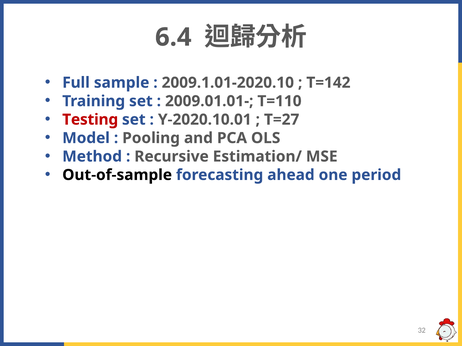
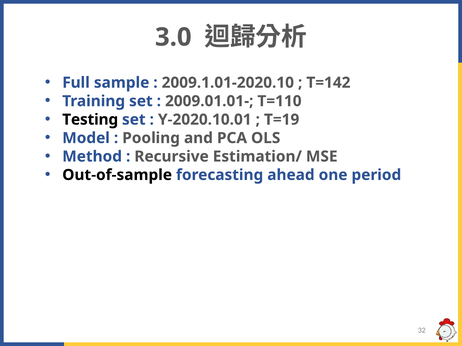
6.4: 6.4 -> 3.0
Testing colour: red -> black
T=27: T=27 -> T=19
